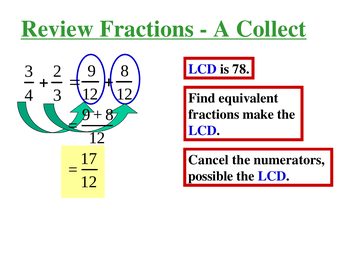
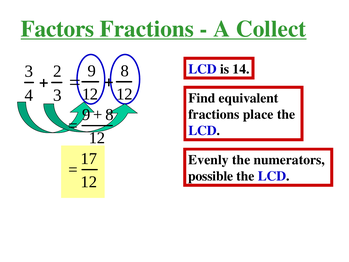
Review: Review -> Factors
78: 78 -> 14
make: make -> place
Cancel: Cancel -> Evenly
